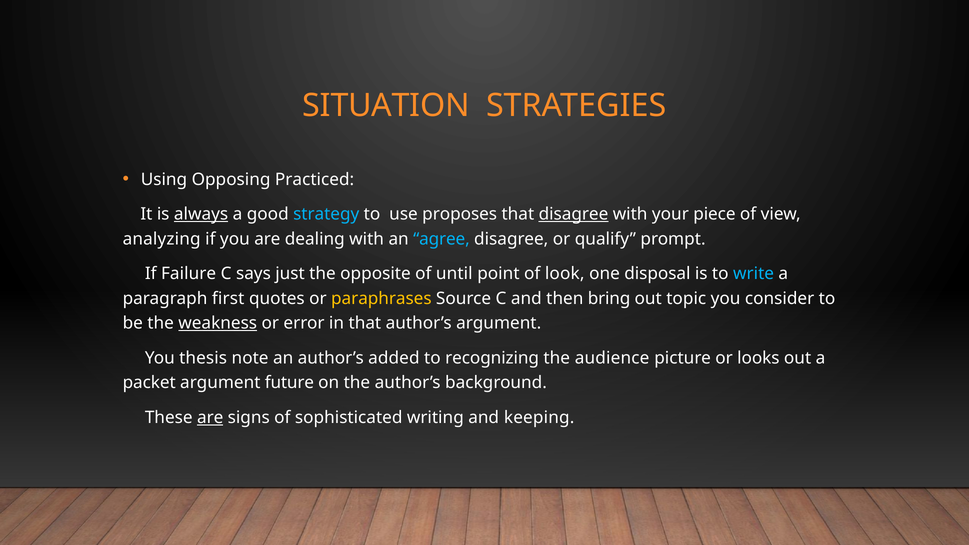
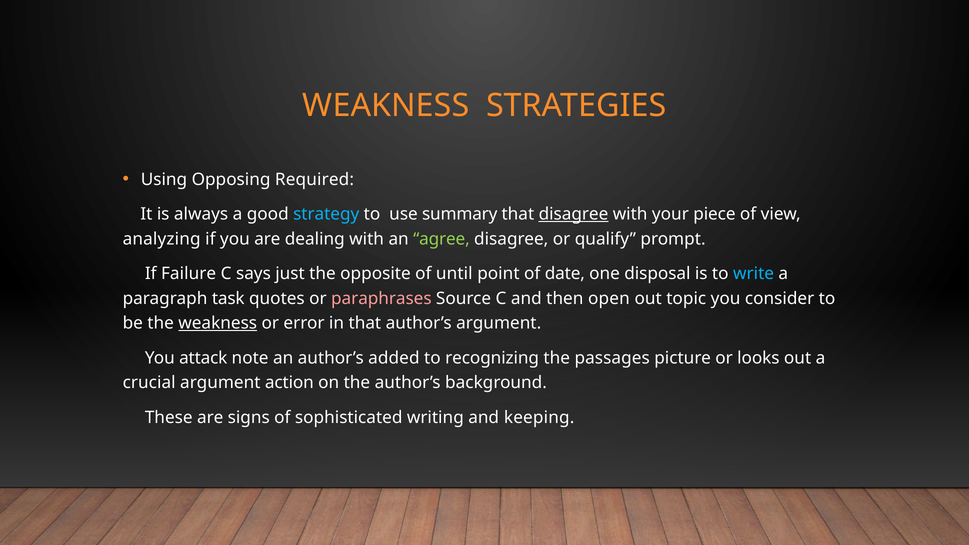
SITUATION at (386, 105): SITUATION -> WEAKNESS
Practiced: Practiced -> Required
always underline: present -> none
proposes: proposes -> summary
agree colour: light blue -> light green
look: look -> date
first: first -> task
paraphrases colour: yellow -> pink
bring: bring -> open
thesis: thesis -> attack
audience: audience -> passages
packet: packet -> crucial
future: future -> action
are at (210, 418) underline: present -> none
